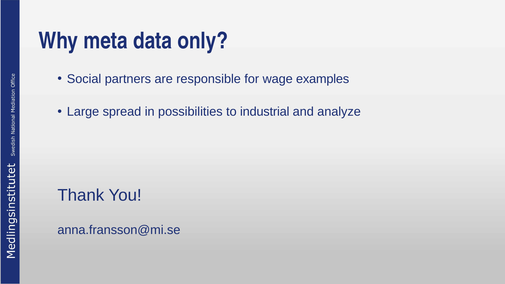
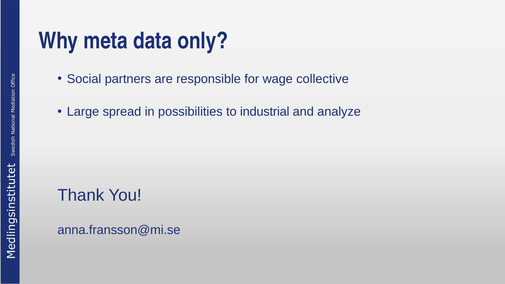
examples: examples -> collective
